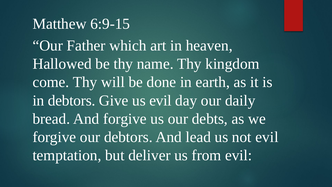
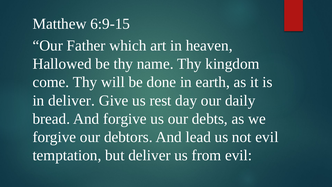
in debtors: debtors -> deliver
us evil: evil -> rest
